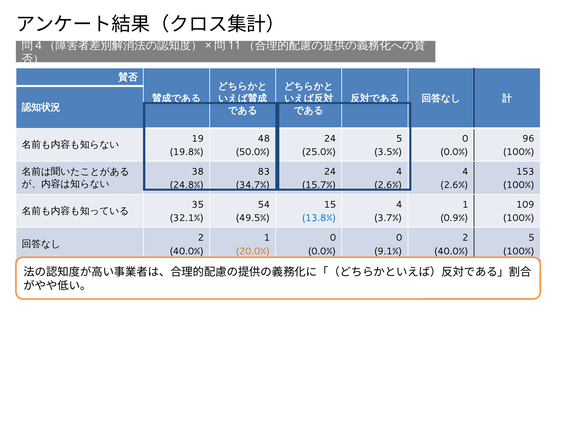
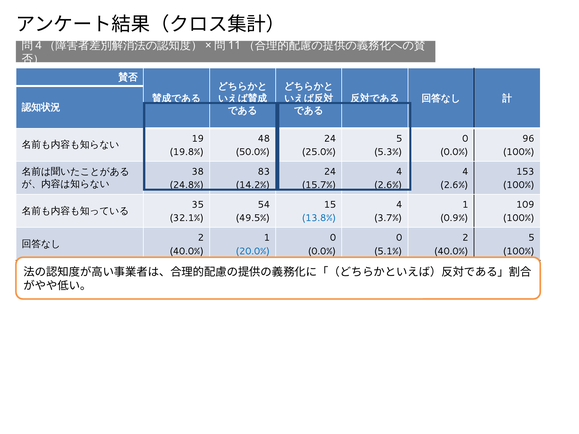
3.5%: 3.5% -> 5.3%
34.7%: 34.7% -> 14.2%
20.0% colour: orange -> blue
9.1%: 9.1% -> 5.1%
